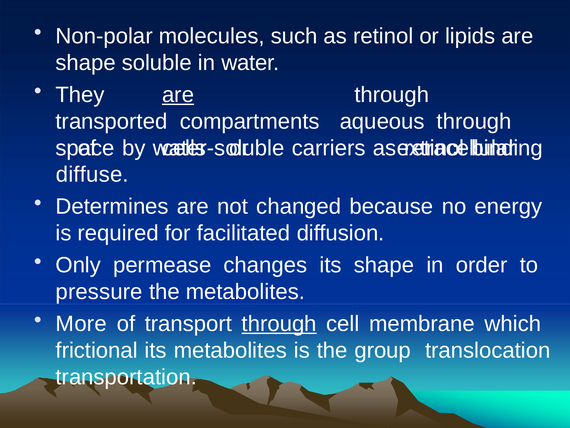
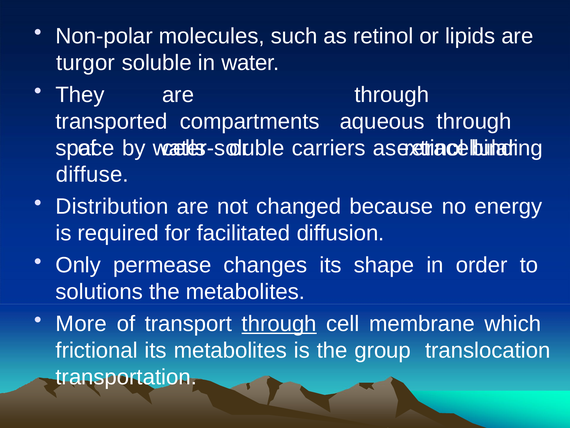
shape at (86, 63): shape -> turgor
are at (178, 95) underline: present -> none
Determines: Determines -> Distribution
pressure: pressure -> solutions
